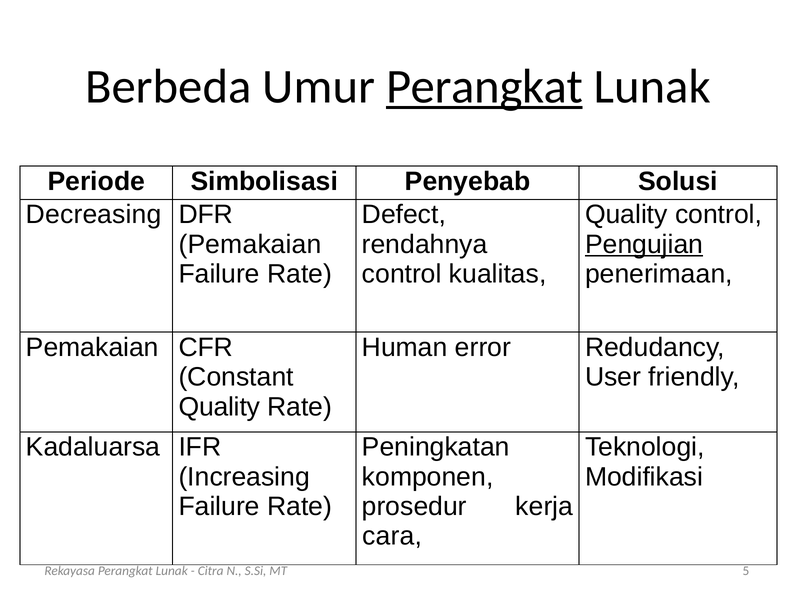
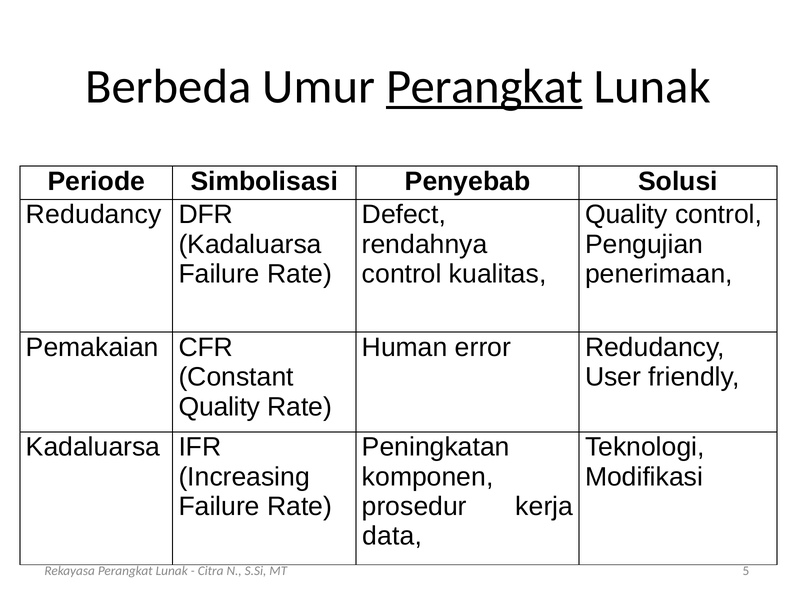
Decreasing at (94, 215): Decreasing -> Redudancy
Pemakaian at (250, 244): Pemakaian -> Kadaluarsa
Pengujian underline: present -> none
cara: cara -> data
